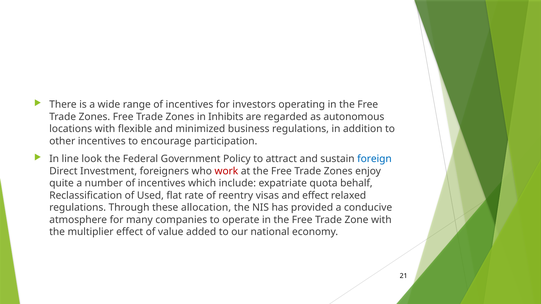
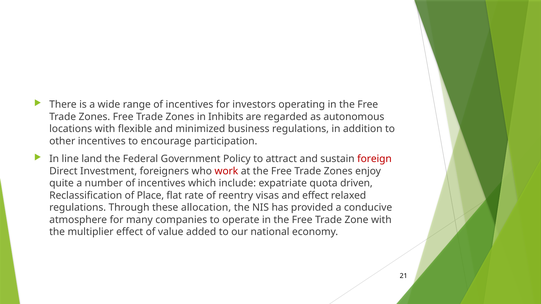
look: look -> land
foreign colour: blue -> red
behalf: behalf -> driven
Used: Used -> Place
